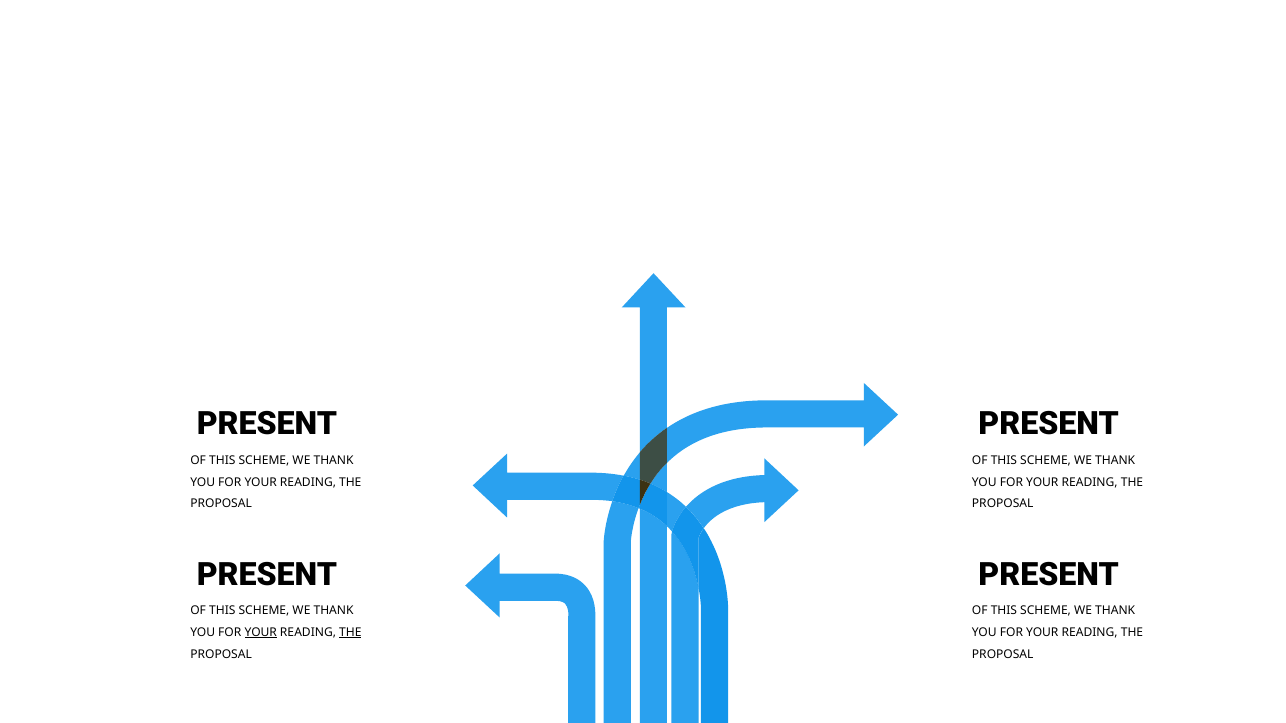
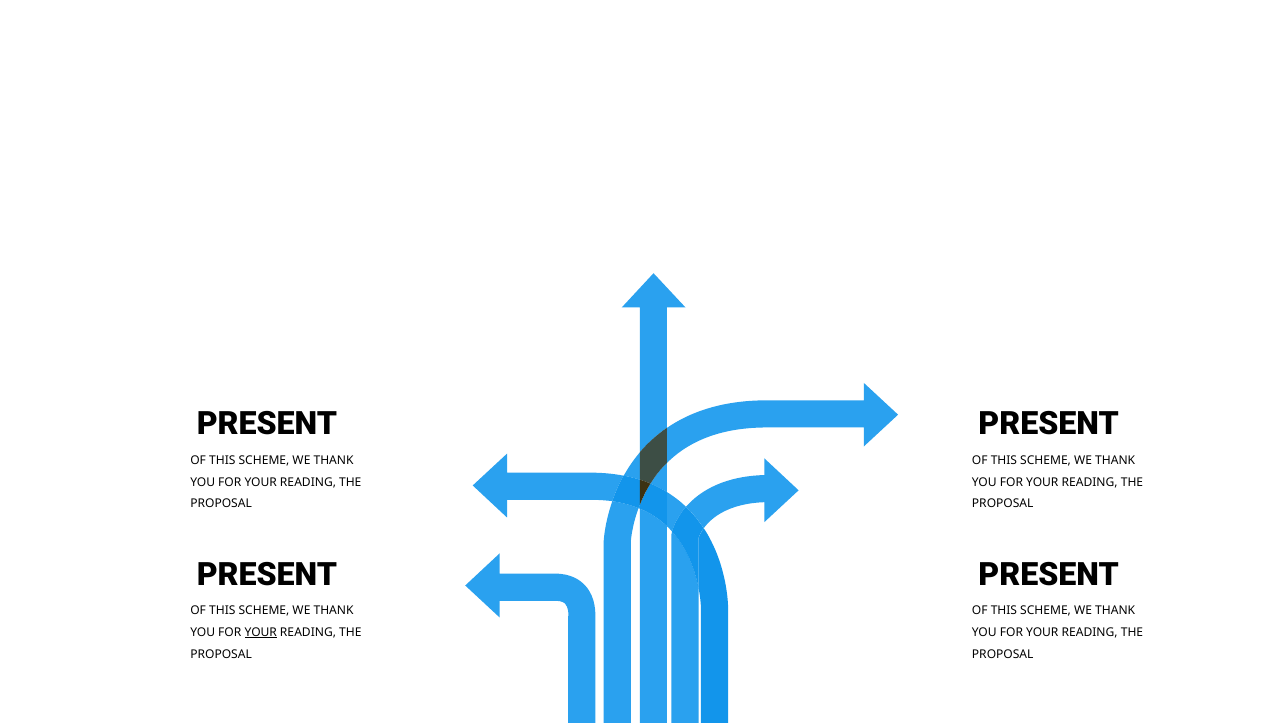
THE at (350, 633) underline: present -> none
